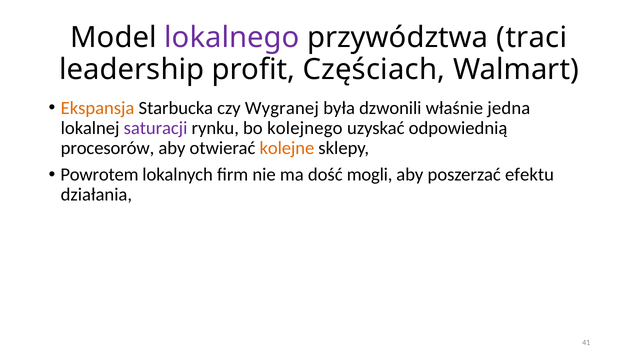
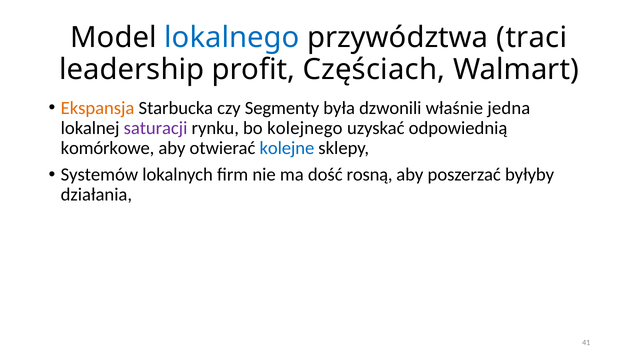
lokalnego colour: purple -> blue
Wygranej: Wygranej -> Segmenty
procesorów: procesorów -> komórkowe
kolejne colour: orange -> blue
Powrotem: Powrotem -> Systemów
mogli: mogli -> rosną
efektu: efektu -> byłyby
